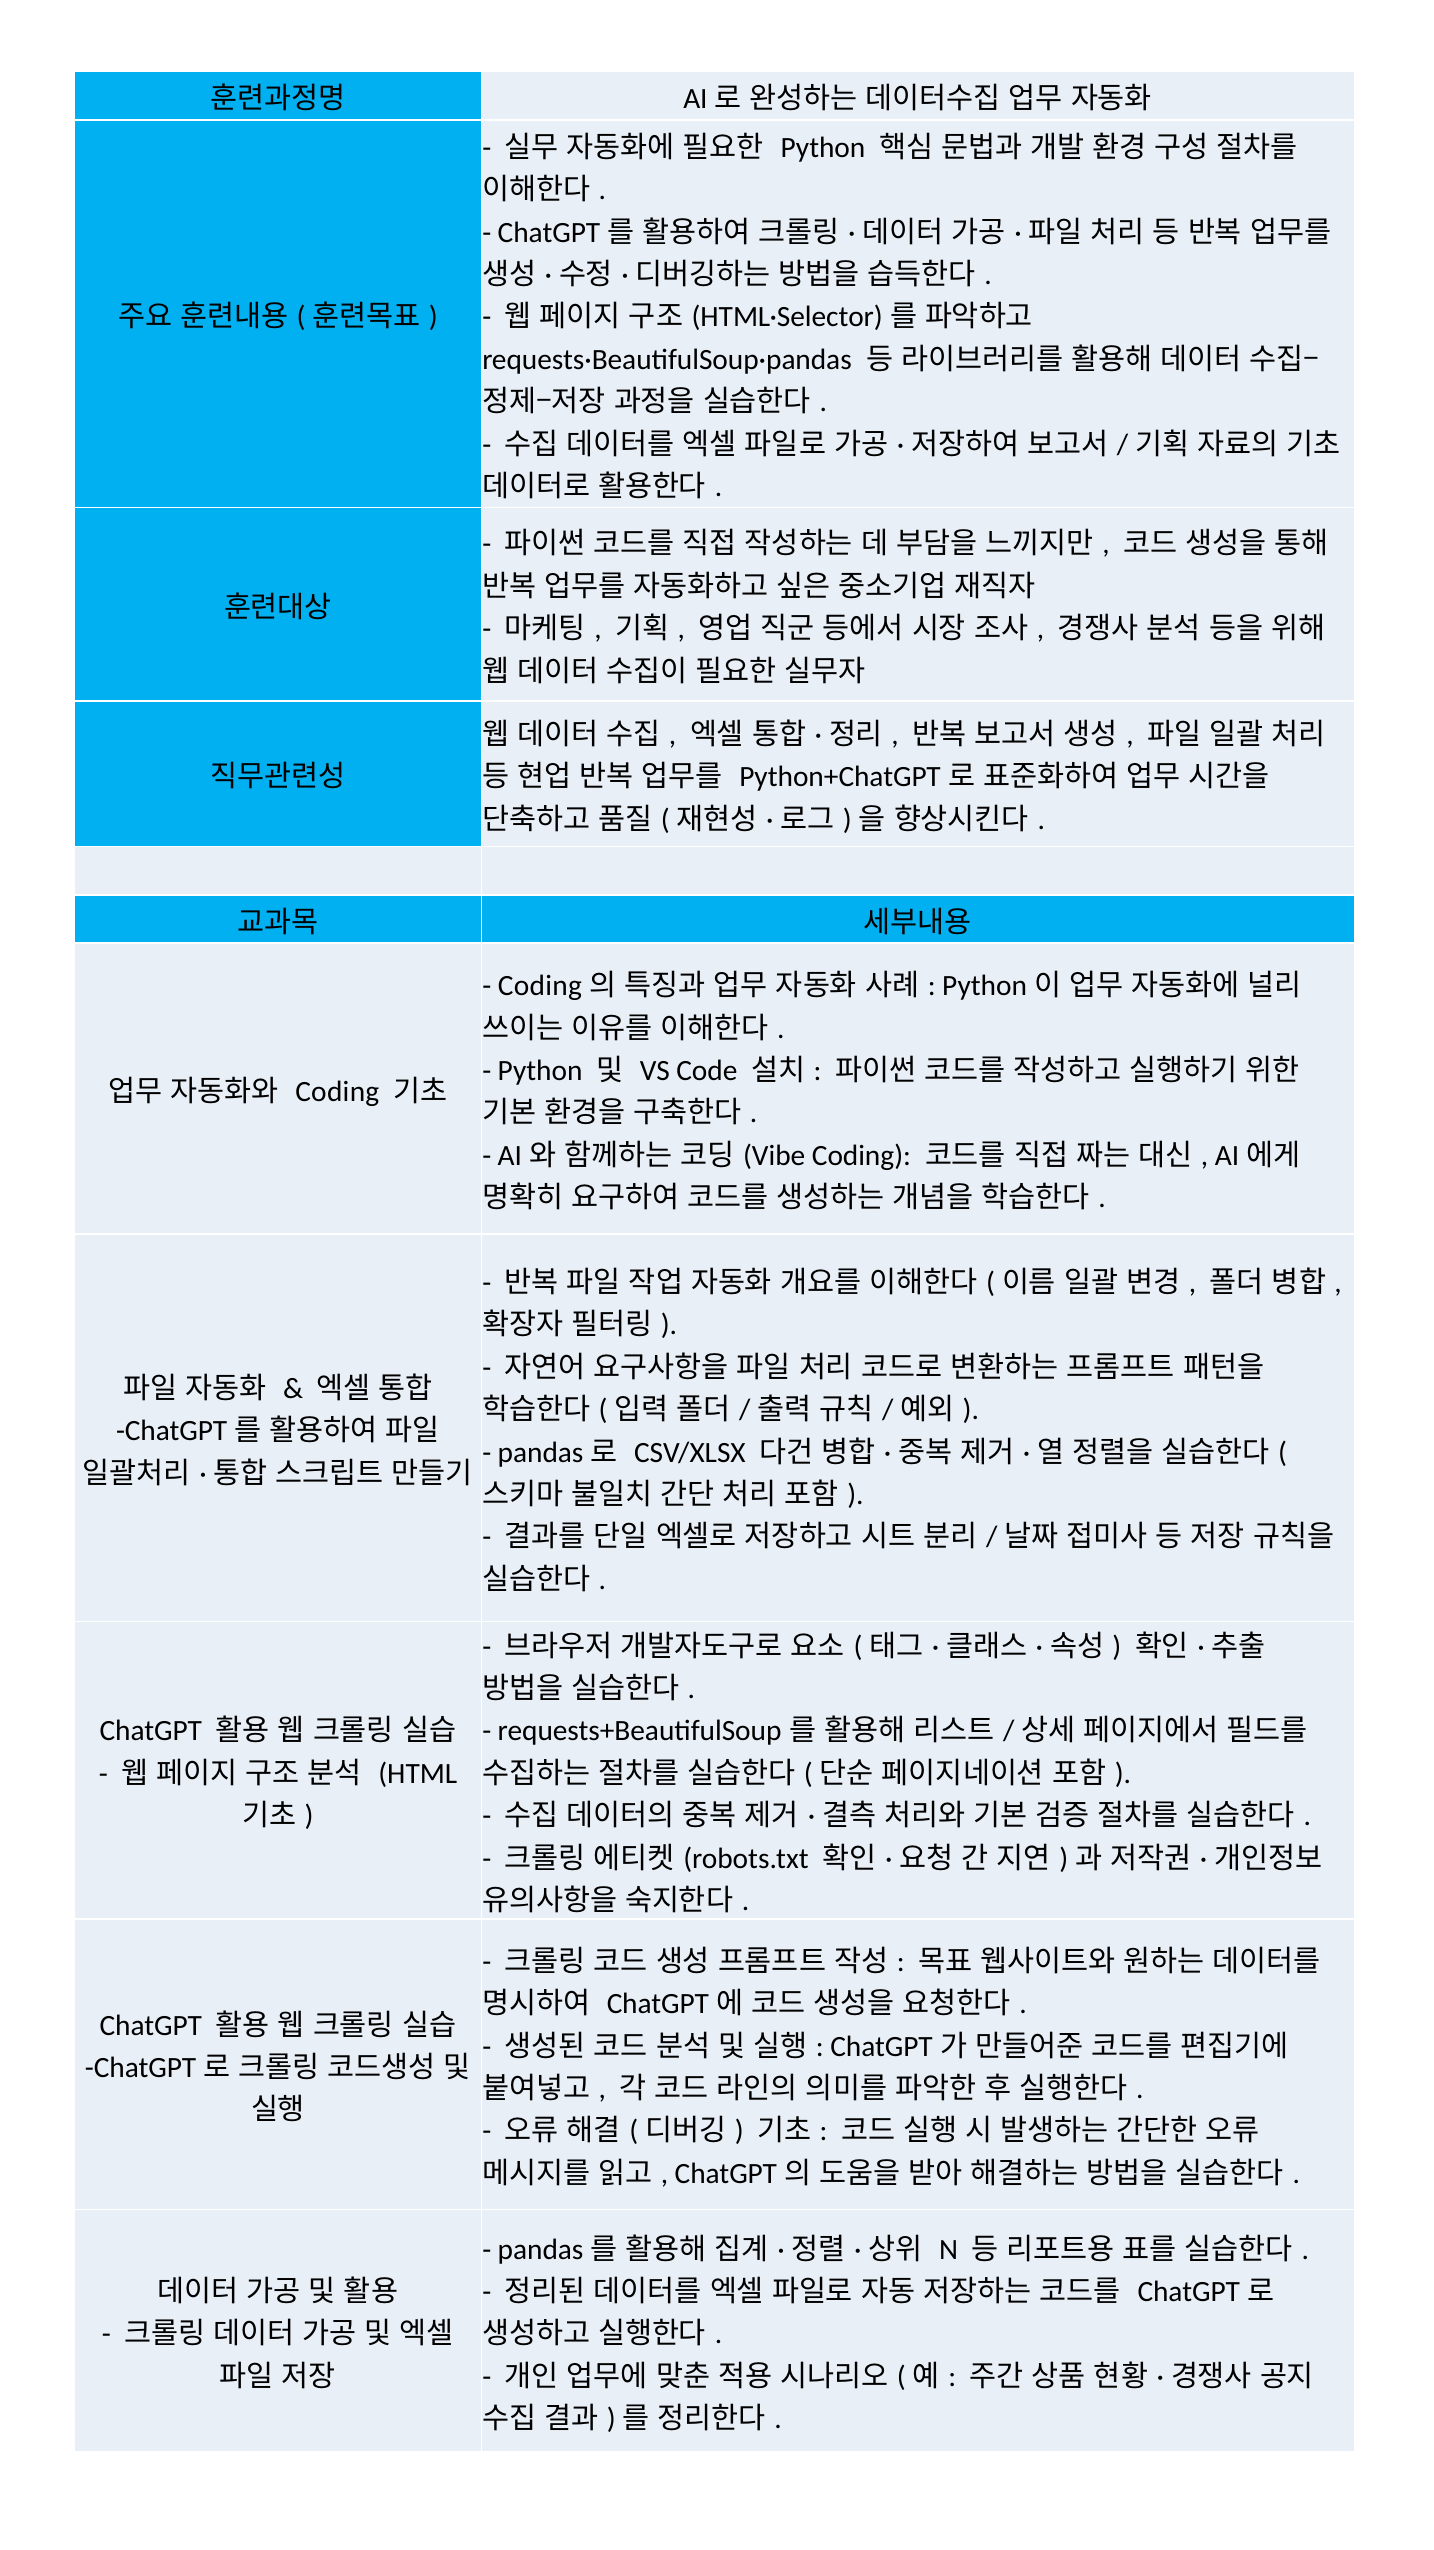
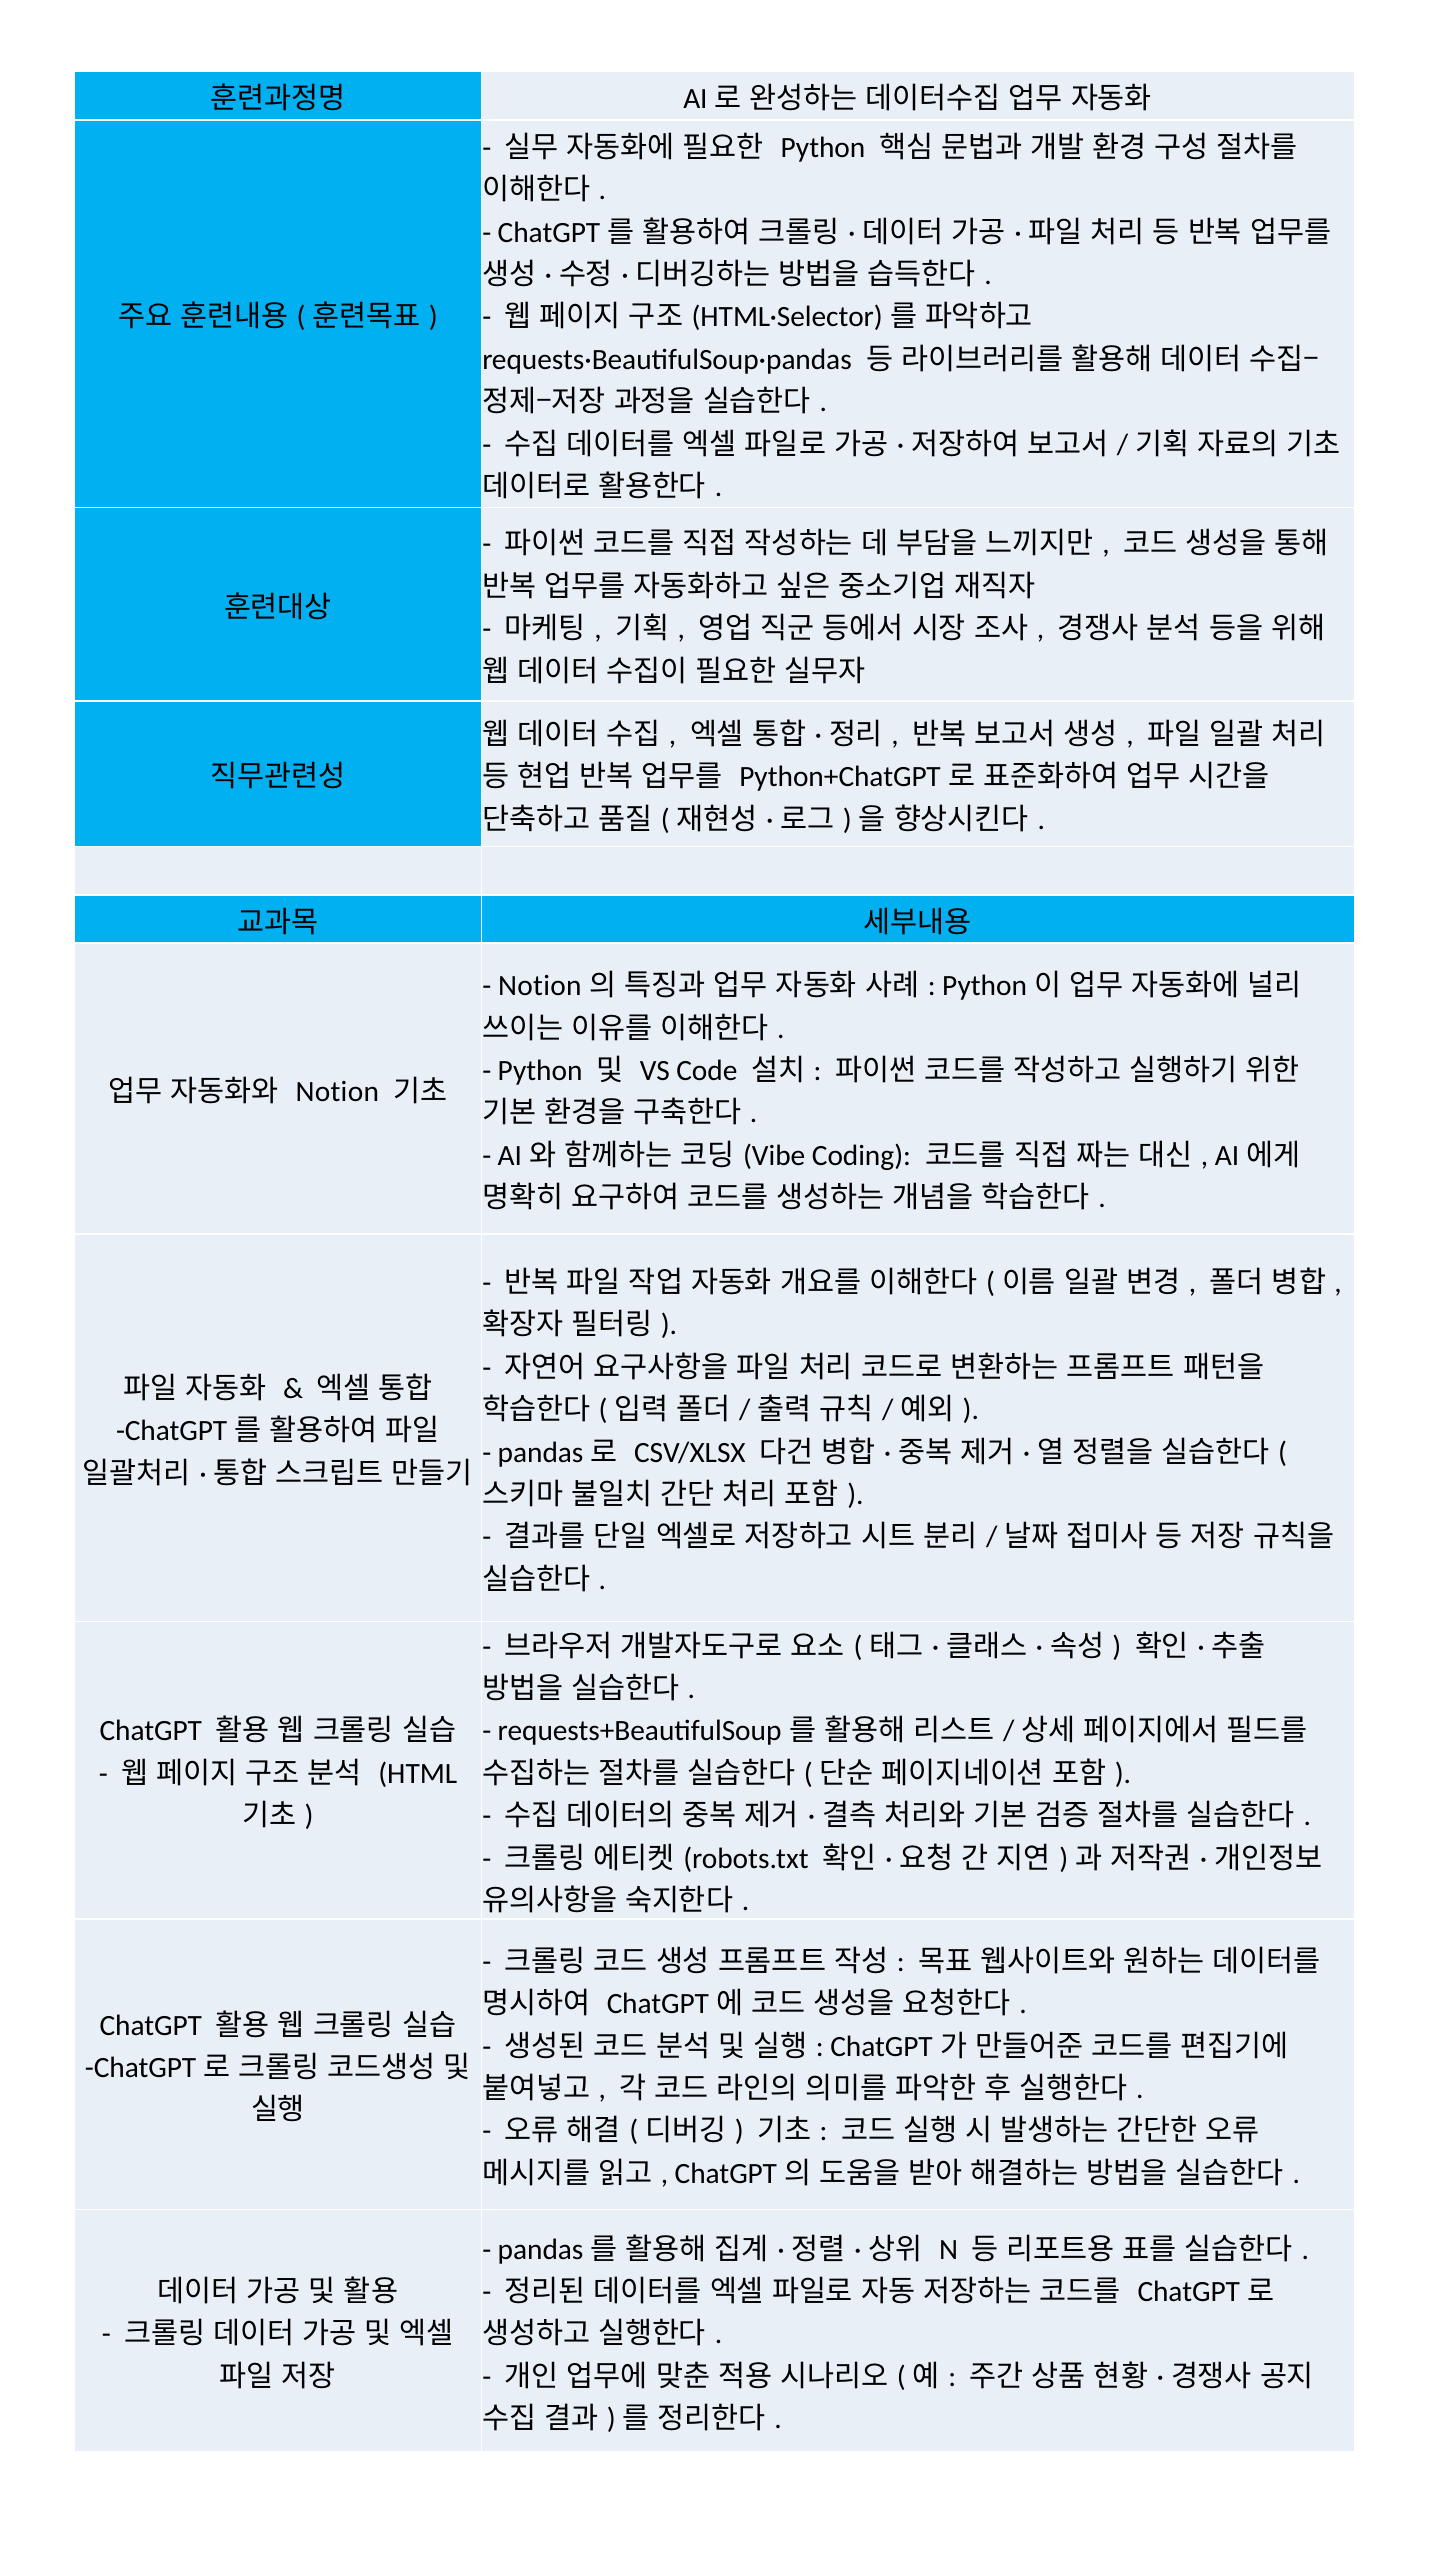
Coding at (540, 986): Coding -> Notion
Coding at (337, 1092): Coding -> Notion
